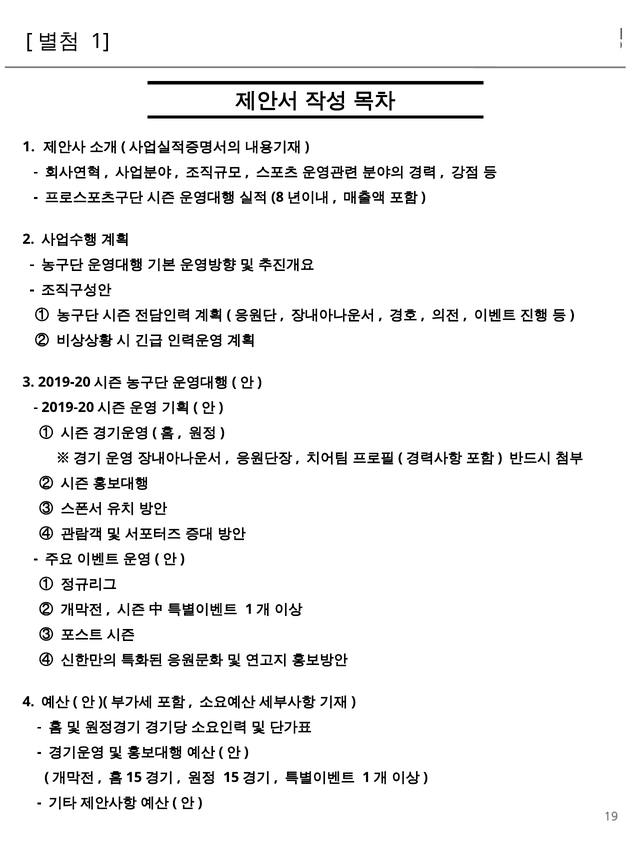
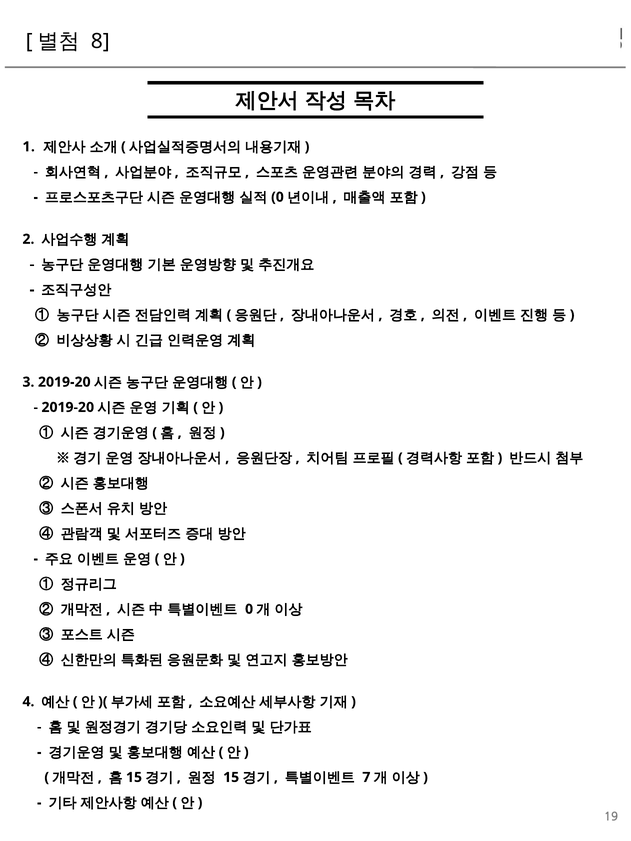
1 at (100, 41): 1 -> 8
8 at (277, 197): 8 -> 0
1 at (249, 609): 1 -> 0
1 at (366, 778): 1 -> 7
